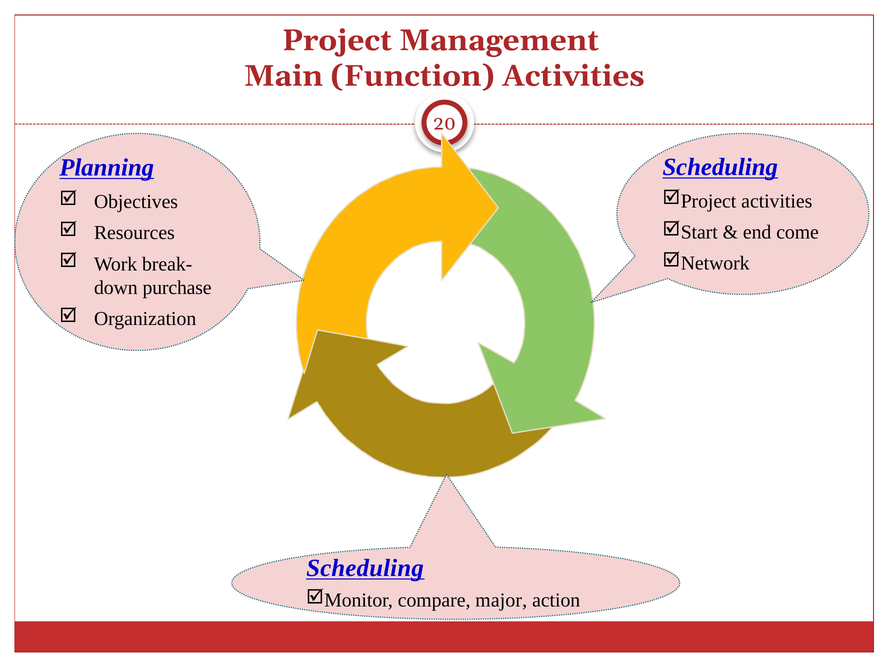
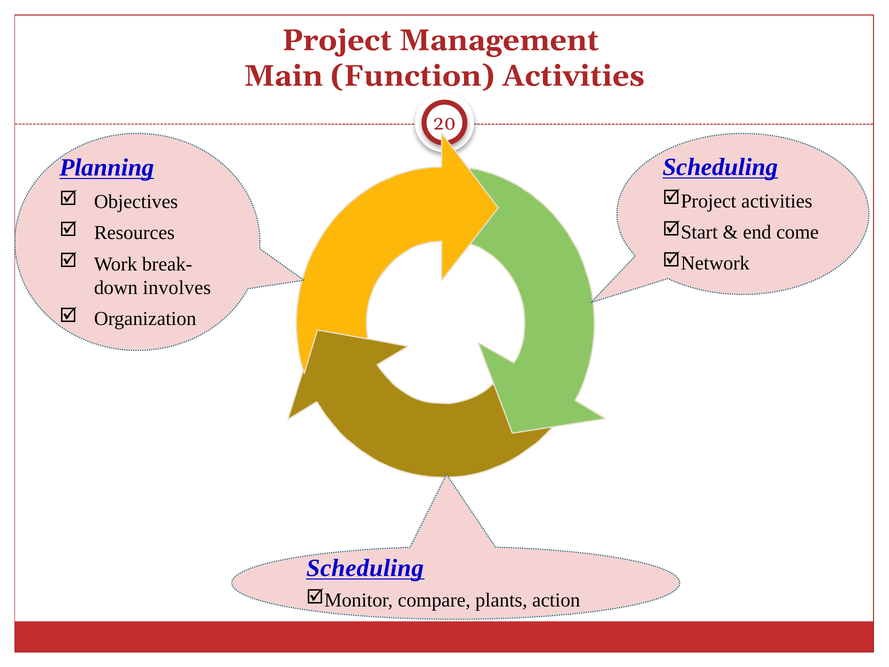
purchase: purchase -> involves
major: major -> plants
